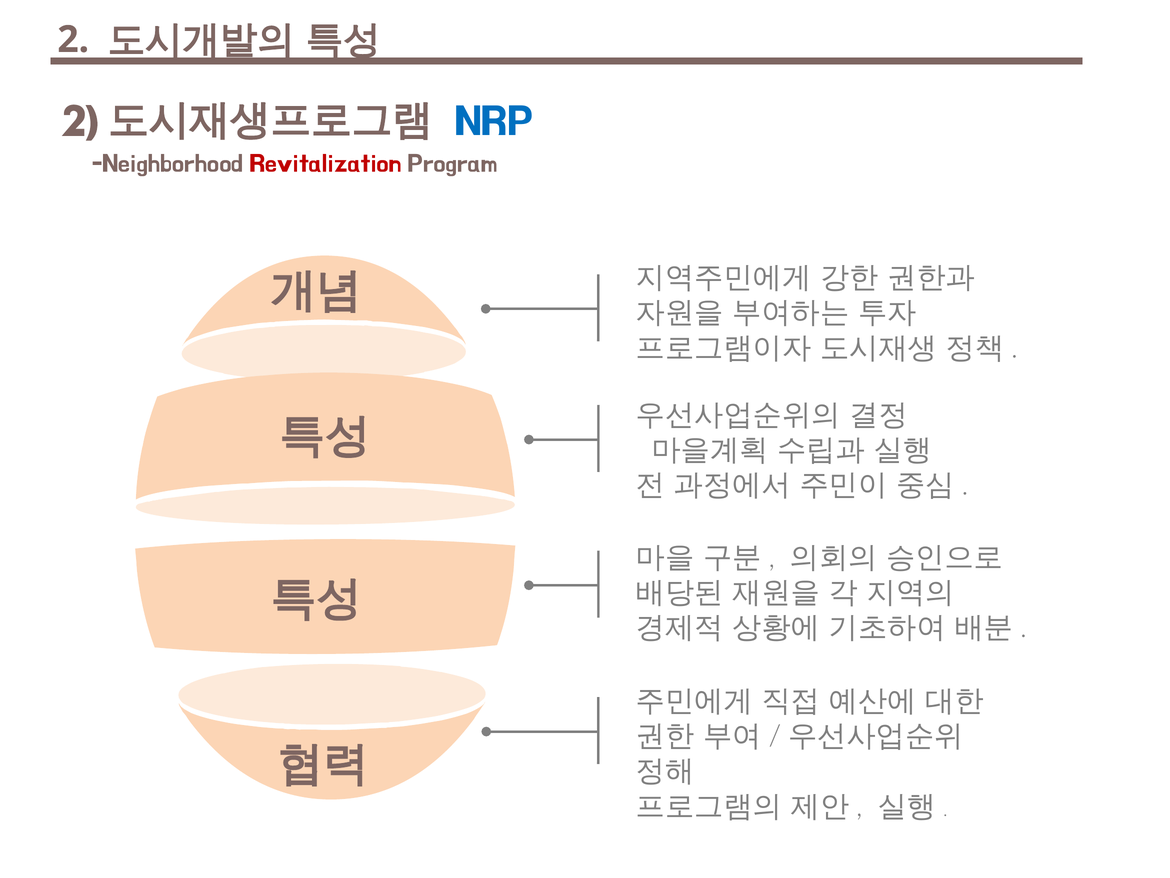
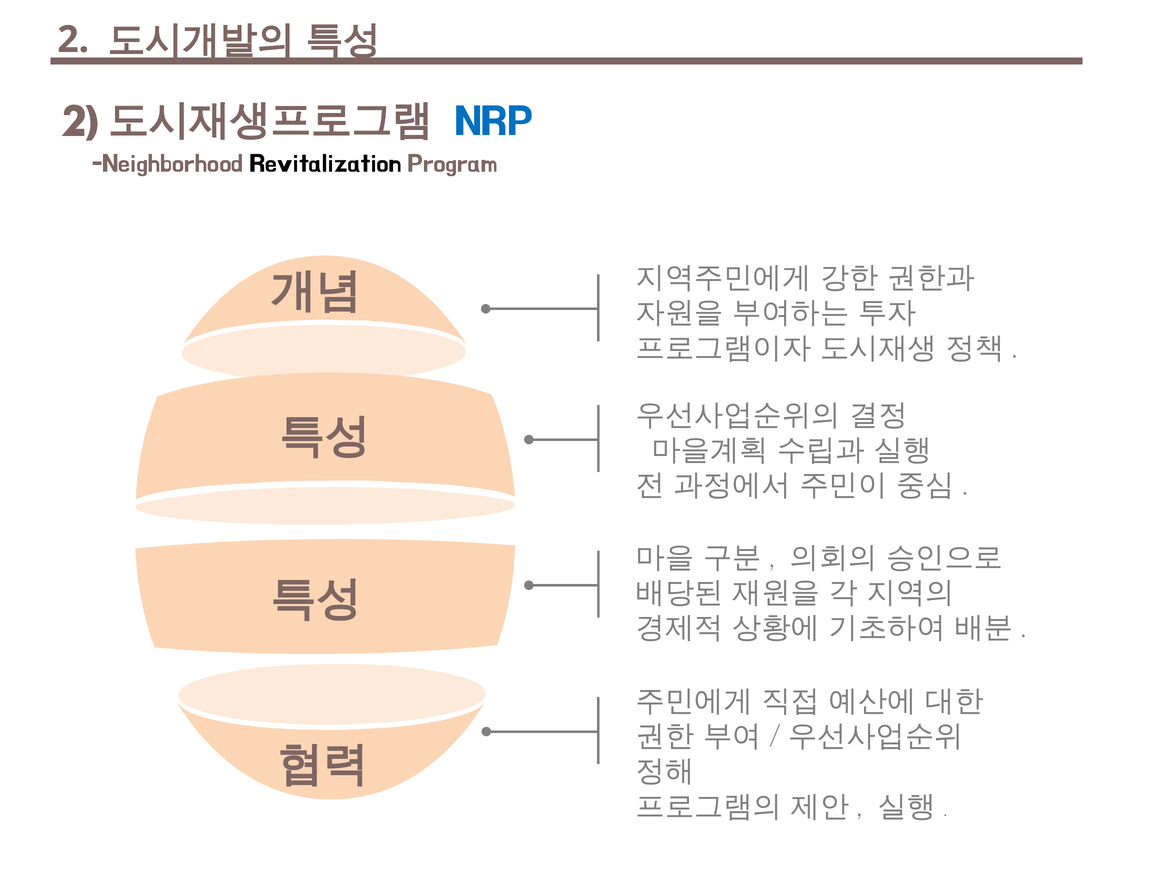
Revitalization colour: red -> black
